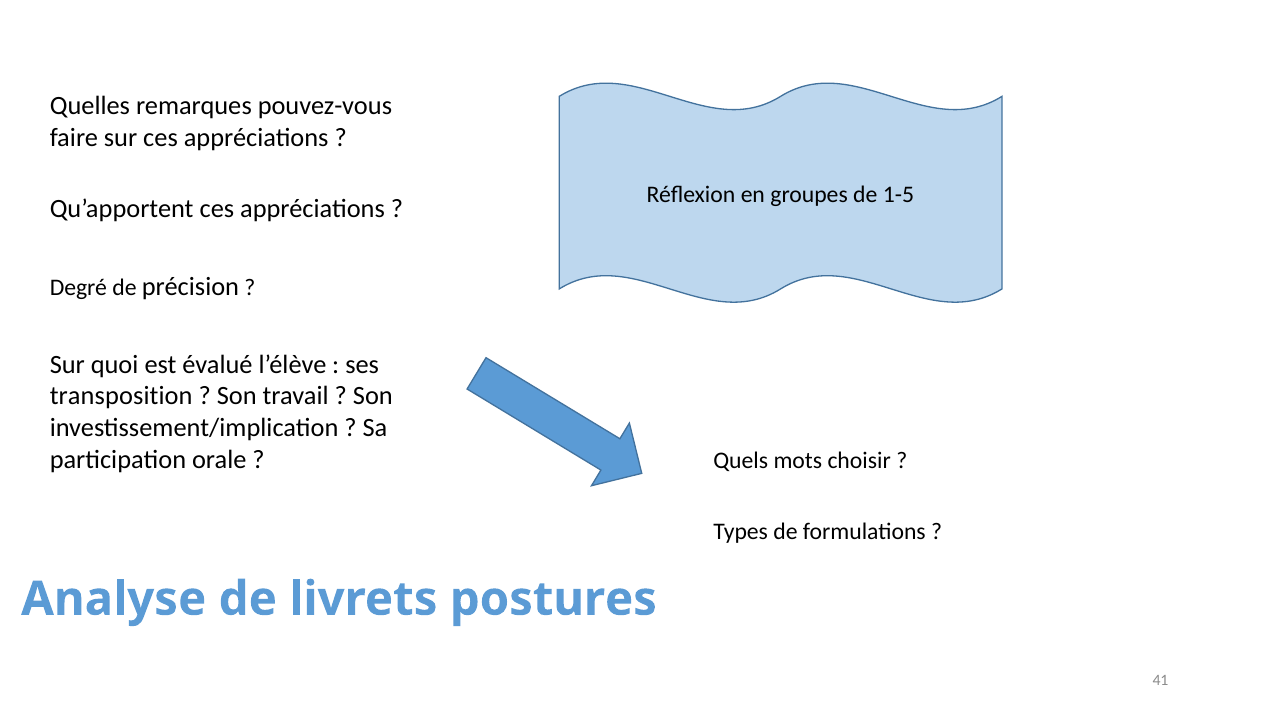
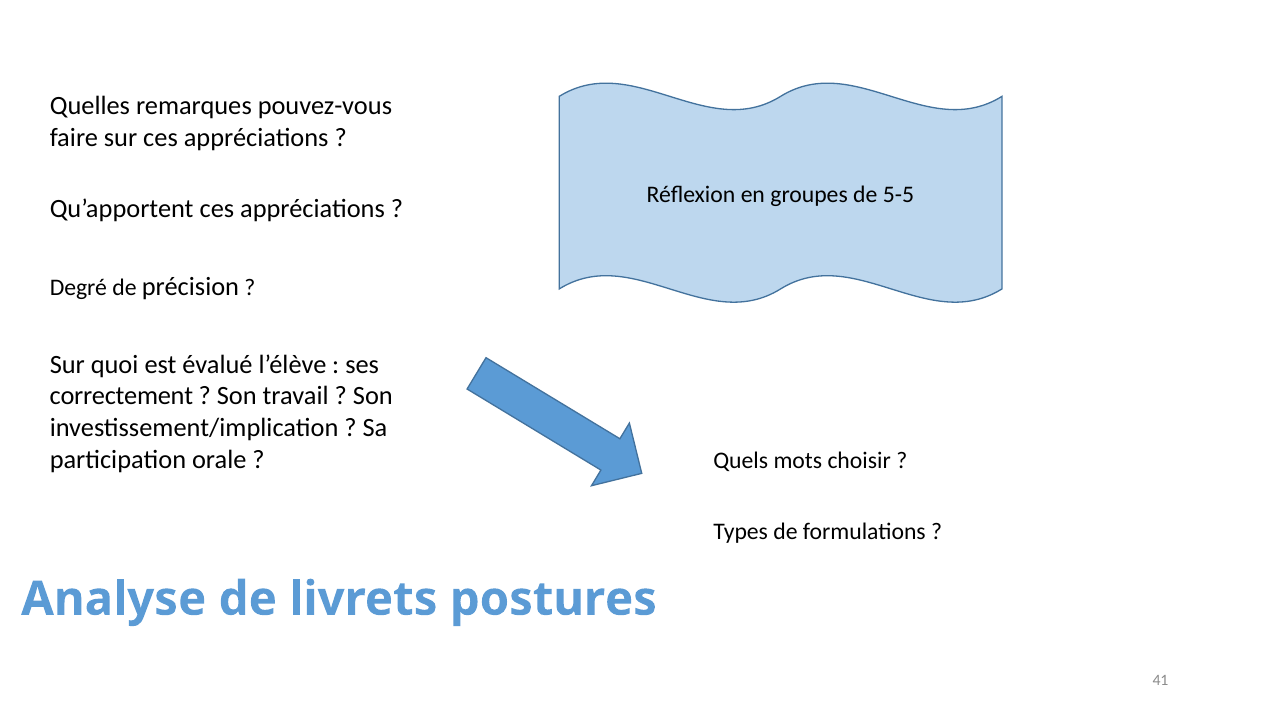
1-5: 1-5 -> 5-5
transposition: transposition -> correctement
